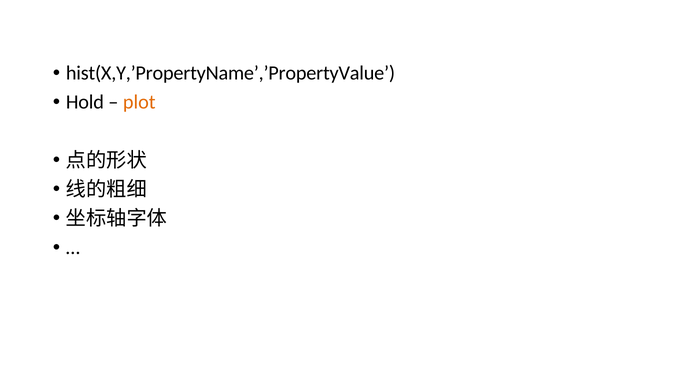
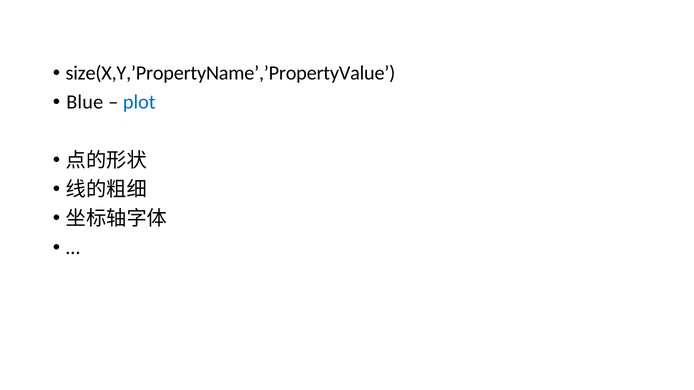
hist(X,Y,’PropertyName’,’PropertyValue: hist(X,Y,’PropertyName’,’PropertyValue -> size(X,Y,’PropertyName’,’PropertyValue
Hold: Hold -> Blue
plot colour: orange -> blue
